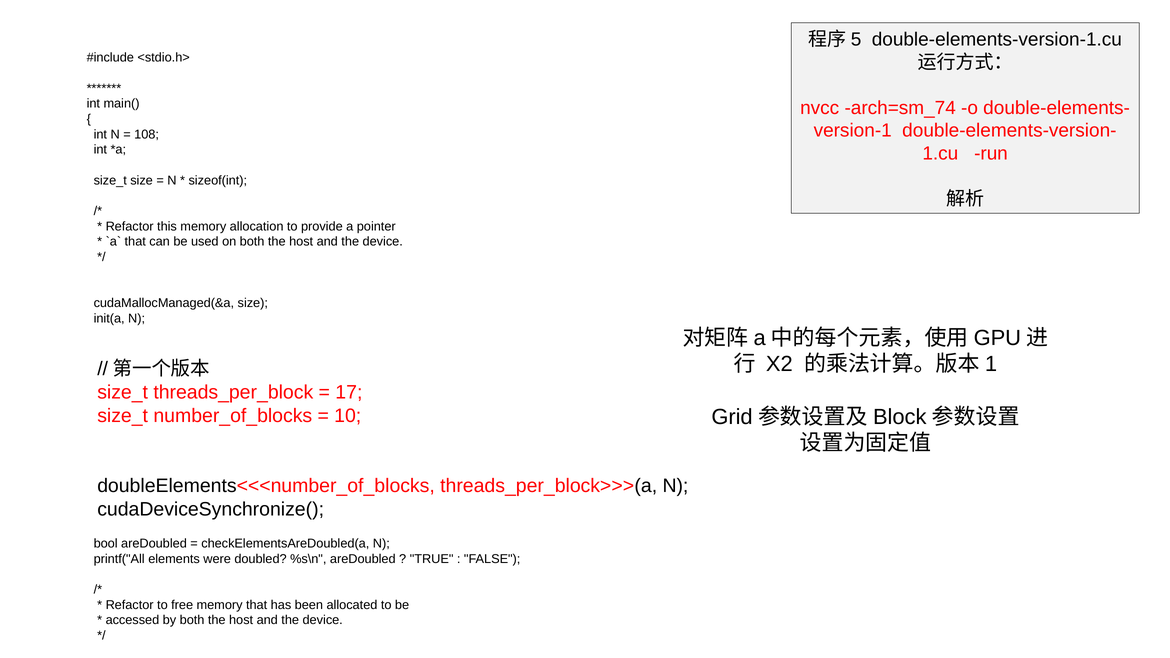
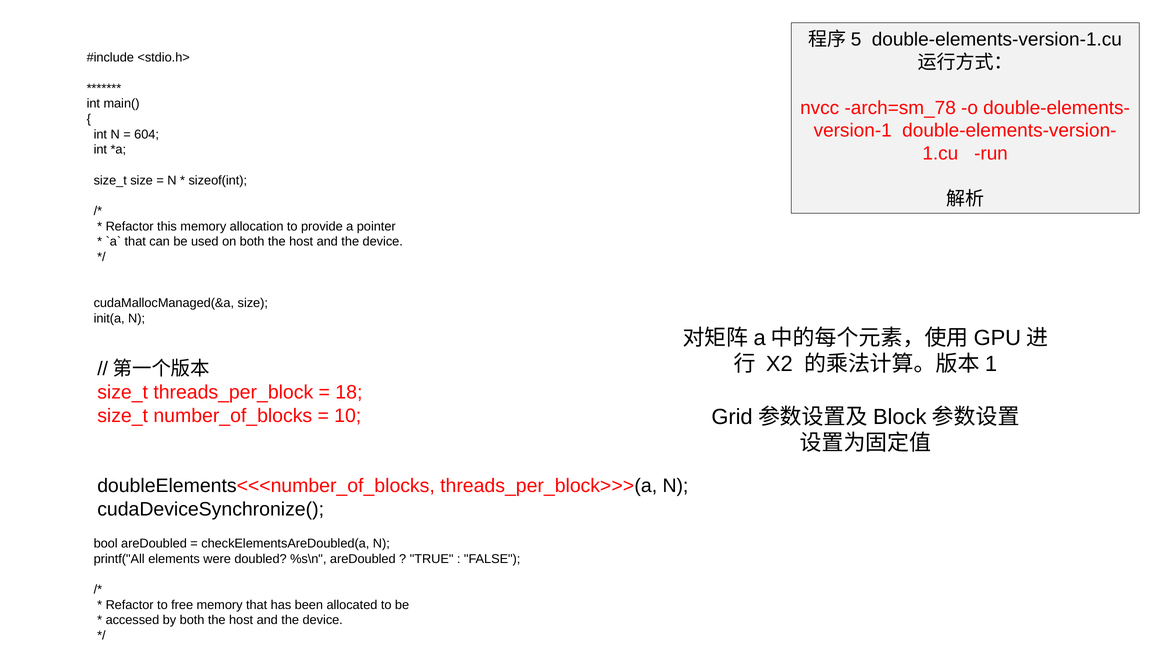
arch=sm_74: arch=sm_74 -> arch=sm_78
108: 108 -> 604
17: 17 -> 18
